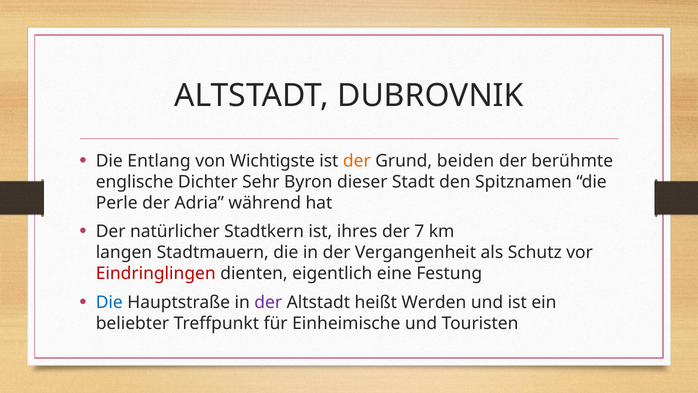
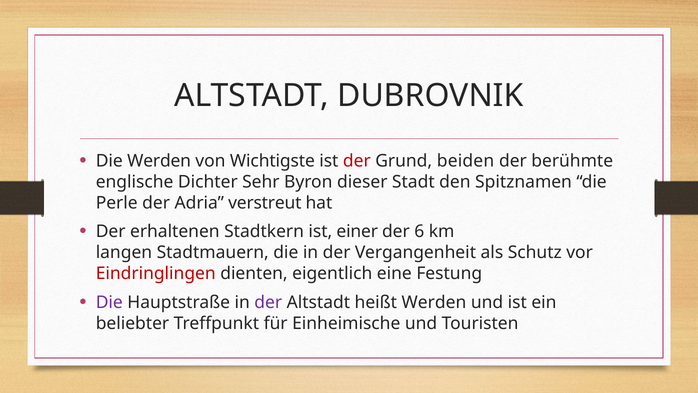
Die Entlang: Entlang -> Werden
der at (357, 161) colour: orange -> red
während: während -> verstreut
natürlicher: natürlicher -> erhaltenen
ihres: ihres -> einer
7: 7 -> 6
Die at (109, 302) colour: blue -> purple
